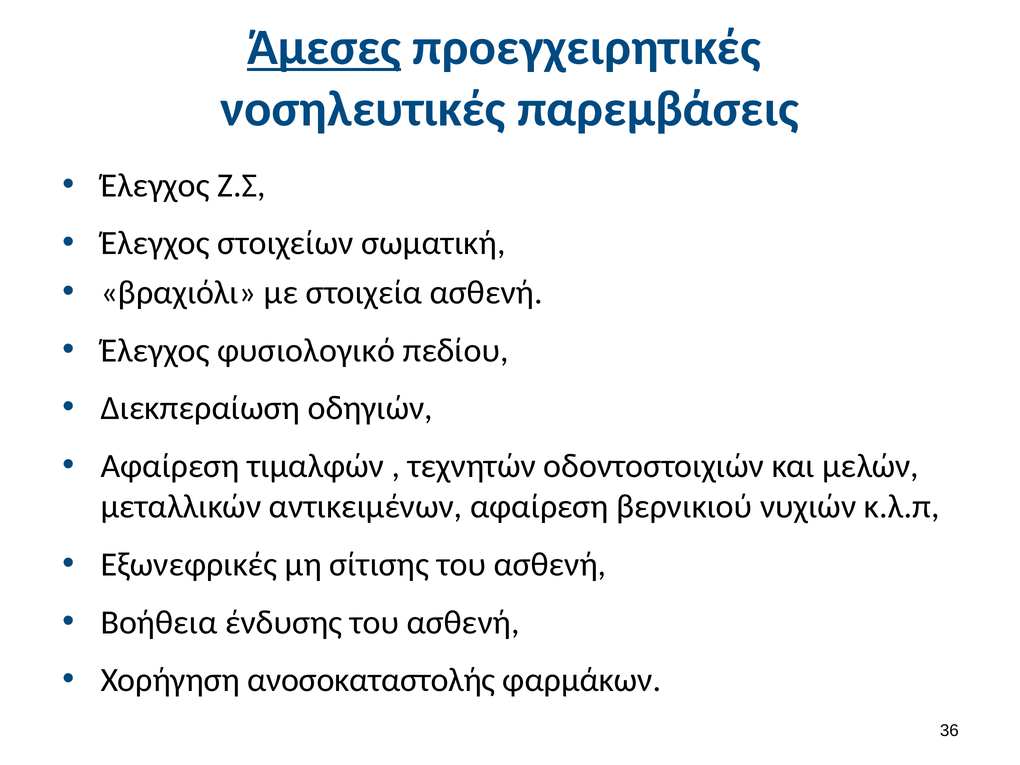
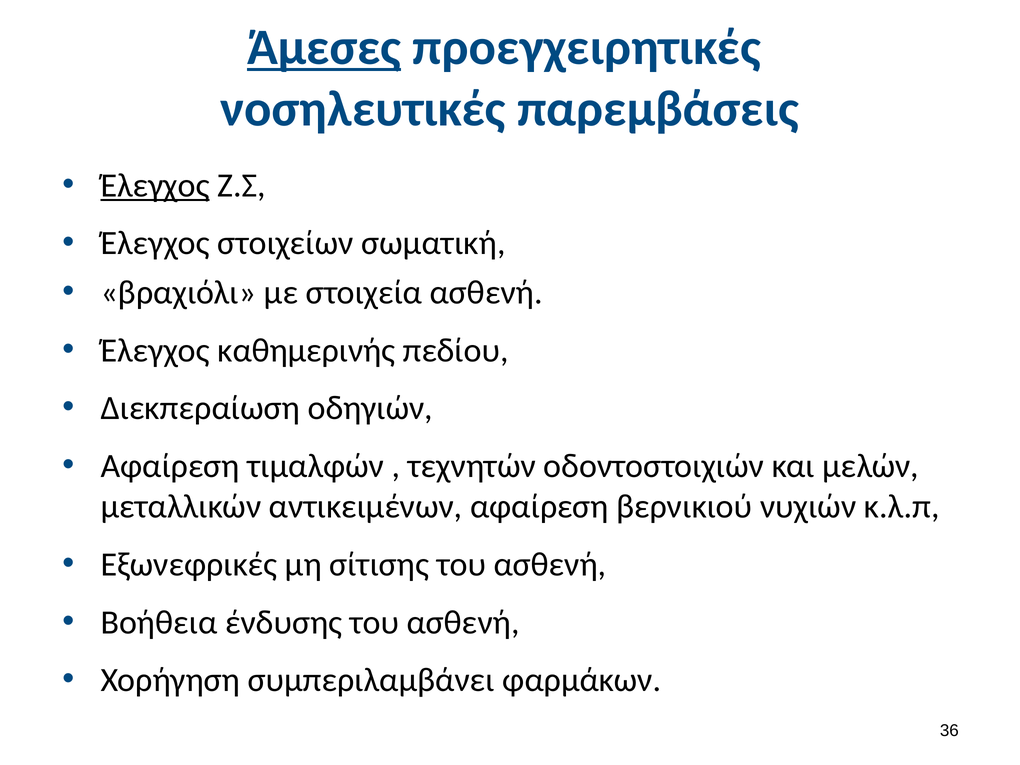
Έλεγχος at (155, 185) underline: none -> present
φυσιολογικό: φυσιολογικό -> καθημερινής
ανοσοκαταστολής: ανοσοκαταστολής -> συμπεριλαμβάνει
